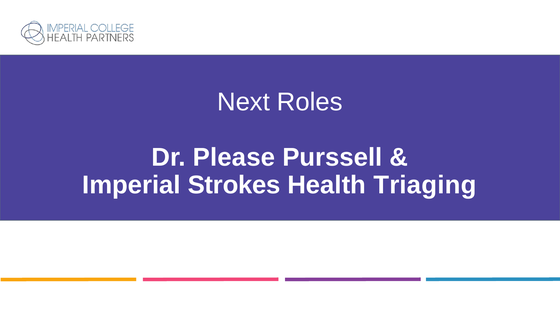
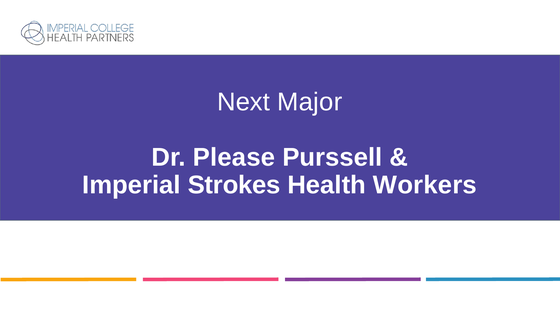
Roles: Roles -> Major
Triaging: Triaging -> Workers
